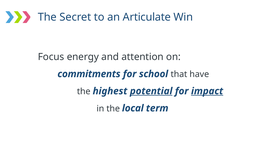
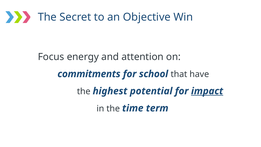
Articulate: Articulate -> Objective
potential underline: present -> none
local: local -> time
